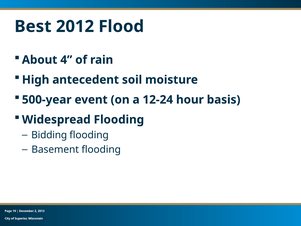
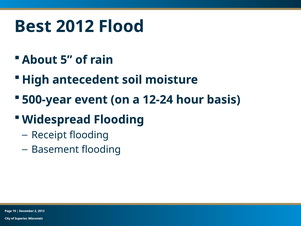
4: 4 -> 5
Bidding: Bidding -> Receipt
